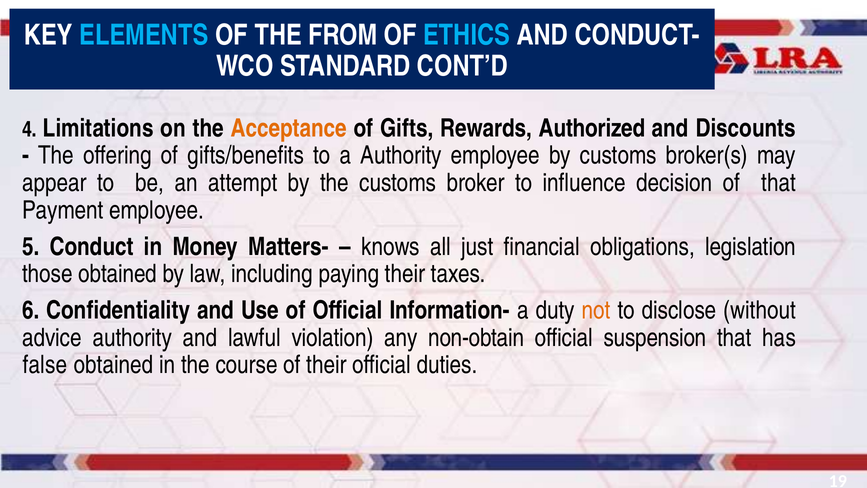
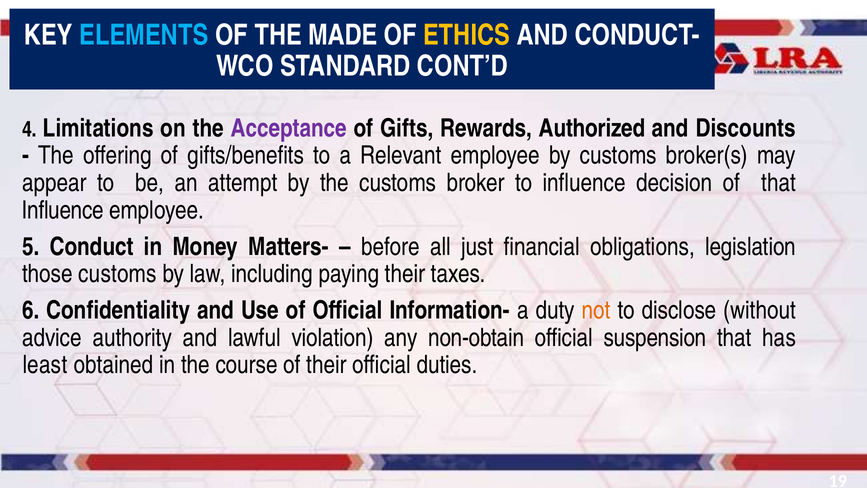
FROM: FROM -> MADE
ETHICS colour: light blue -> yellow
Acceptance colour: orange -> purple
a Authority: Authority -> Relevant
Payment at (63, 210): Payment -> Influence
knows: knows -> before
those obtained: obtained -> customs
false: false -> least
